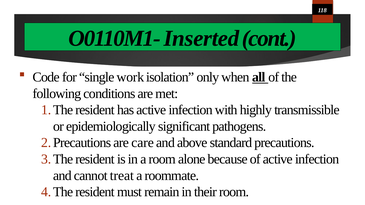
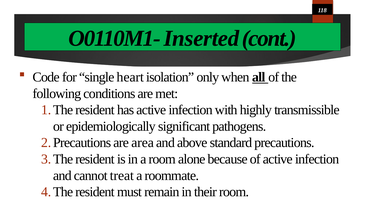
work: work -> heart
care: care -> area
